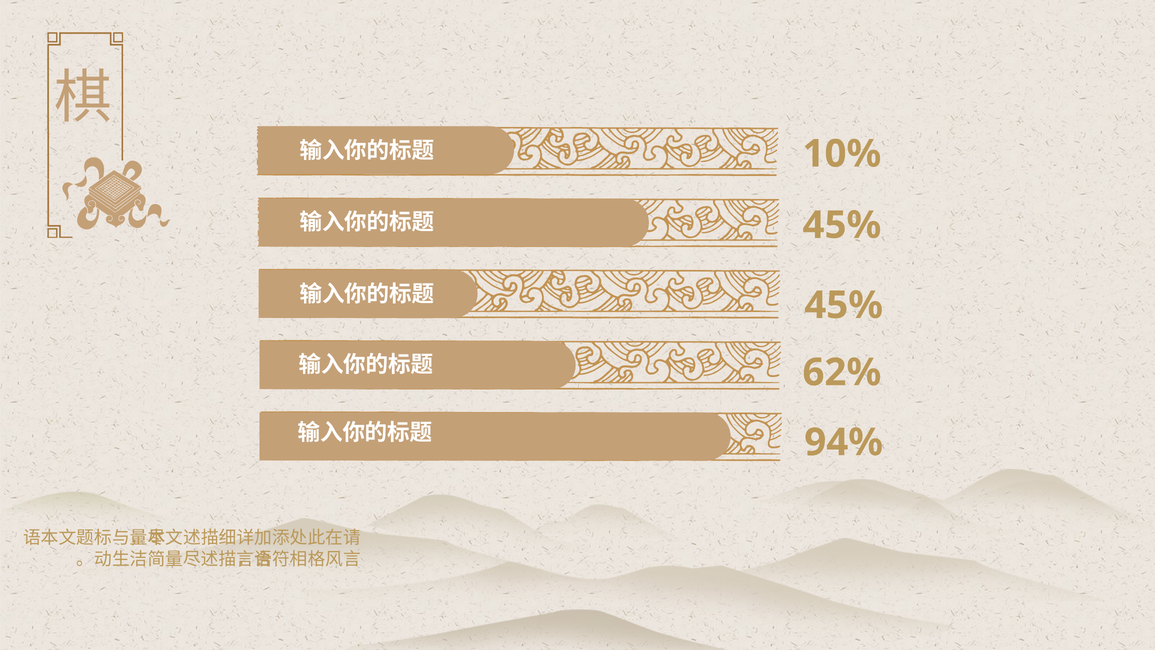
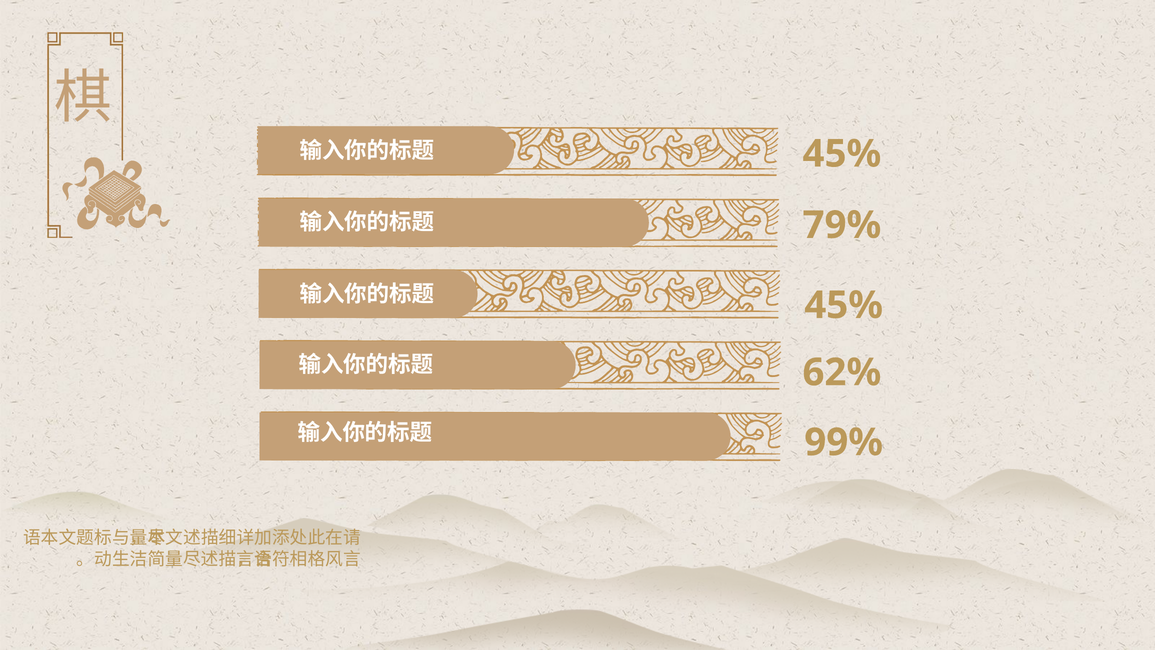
10% at (842, 154): 10% -> 45%
45% at (842, 225): 45% -> 79%
94%: 94% -> 99%
